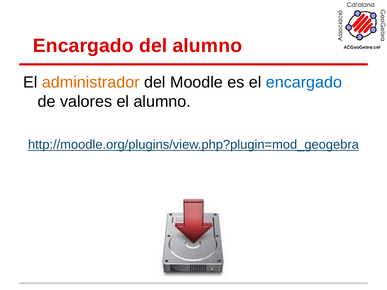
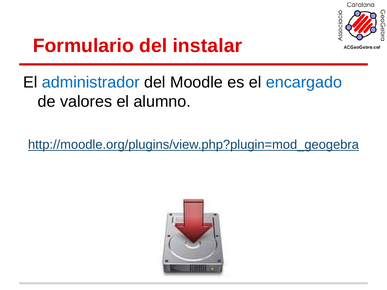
Encargado at (83, 46): Encargado -> Formulario
del alumno: alumno -> instalar
administrador colour: orange -> blue
